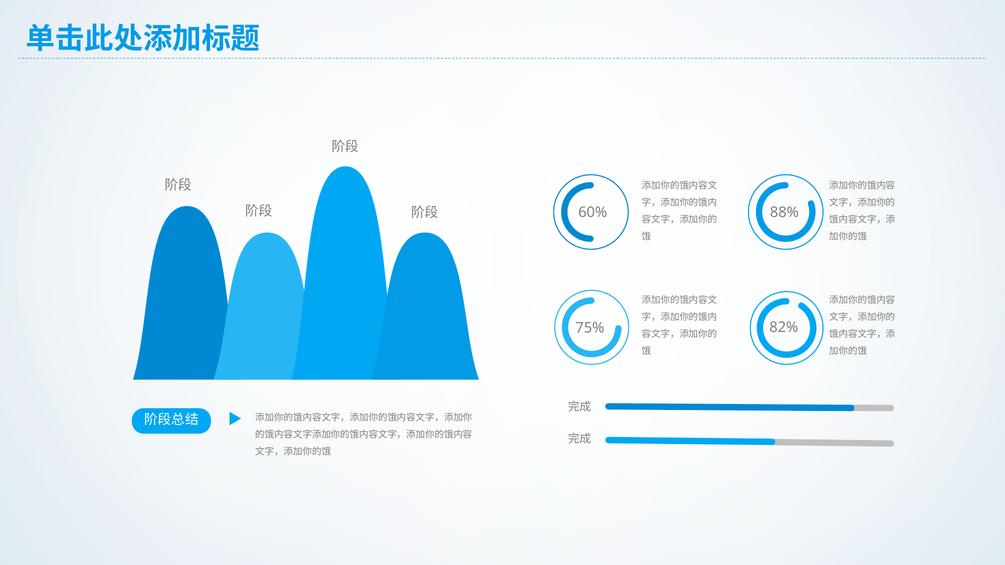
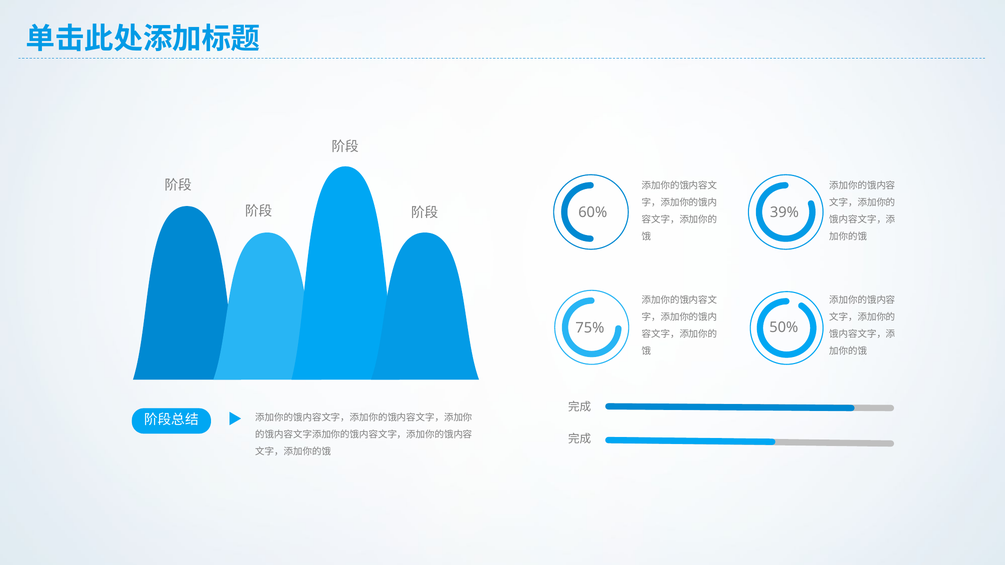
88%: 88% -> 39%
82%: 82% -> 50%
